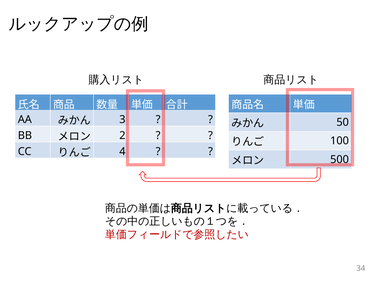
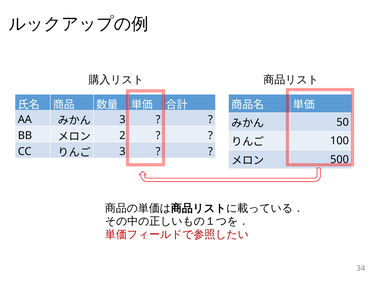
4 at (122, 151): 4 -> 3
